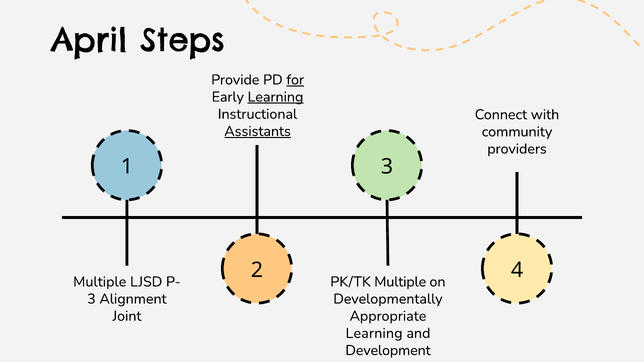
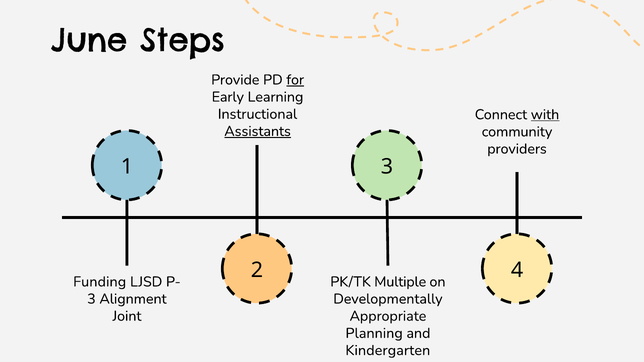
April: April -> June
Learning at (275, 97) underline: present -> none
with underline: none -> present
Multiple at (100, 282): Multiple -> Funding
Learning at (374, 333): Learning -> Planning
Development: Development -> Kindergarten
